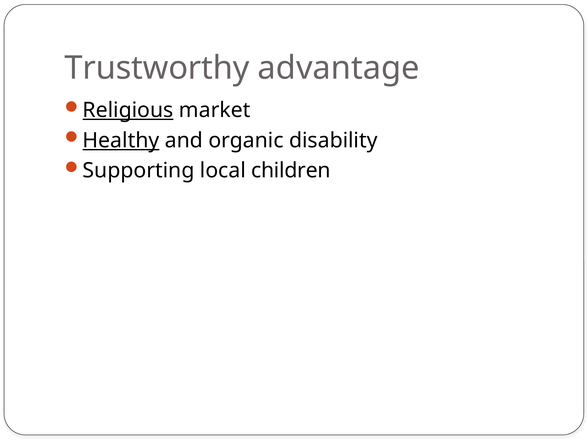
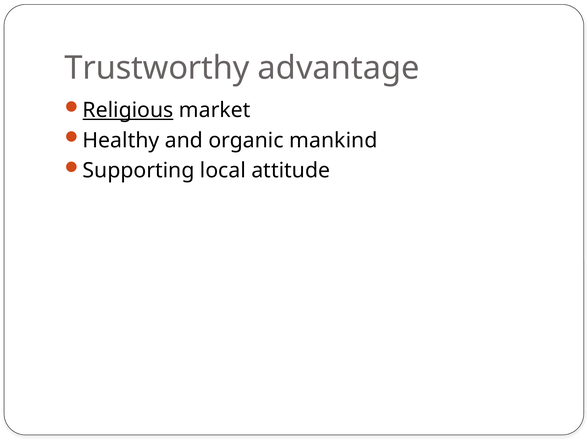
Healthy underline: present -> none
disability: disability -> mankind
children: children -> attitude
